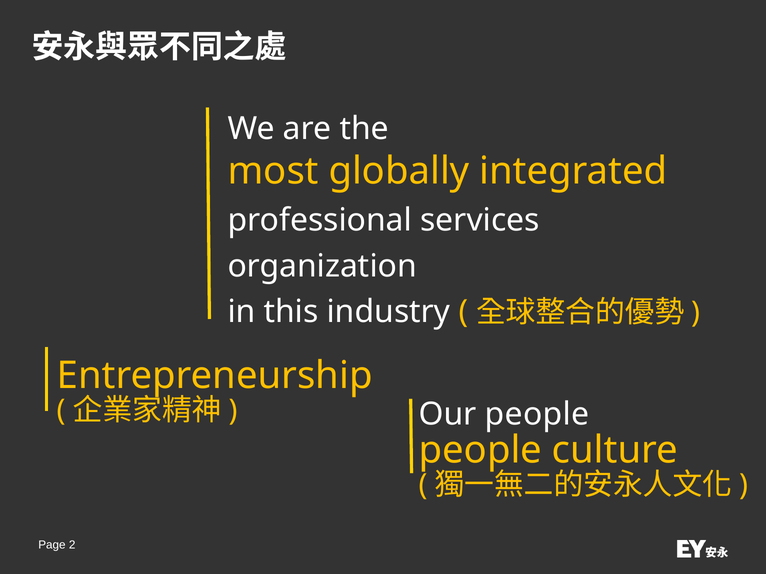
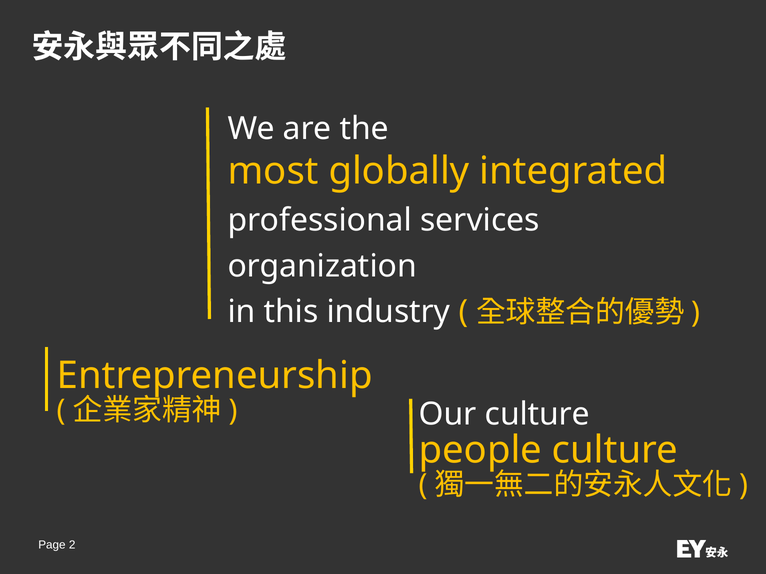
Our people: people -> culture
